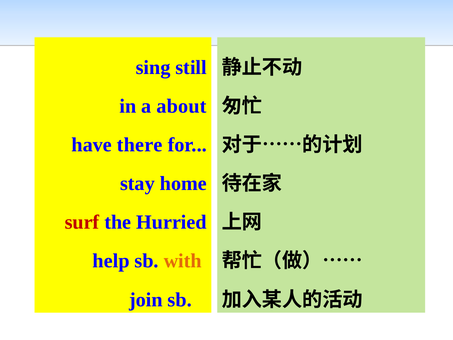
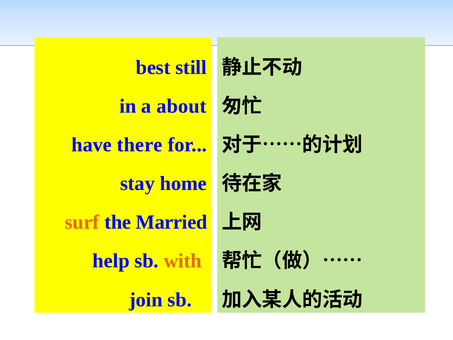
sing: sing -> best
surf colour: red -> orange
Hurried: Hurried -> Married
